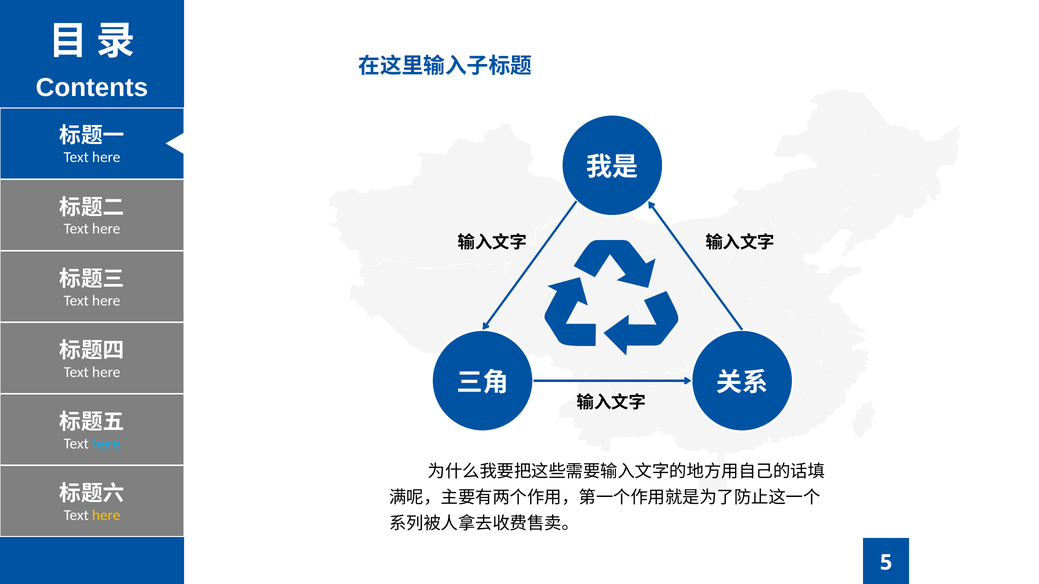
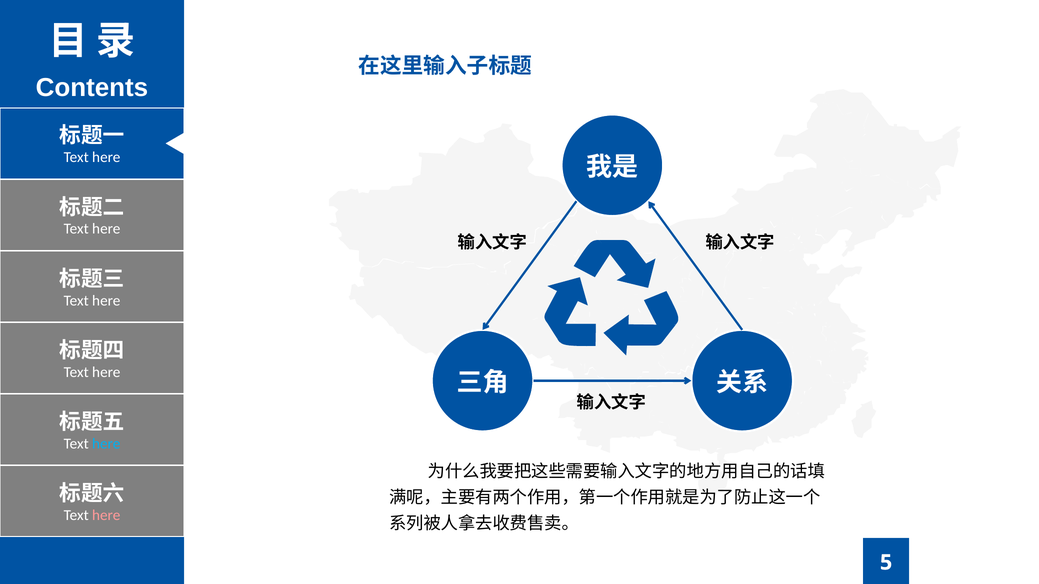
here at (106, 516) colour: yellow -> pink
